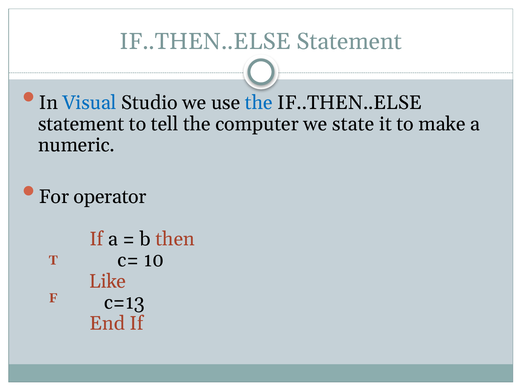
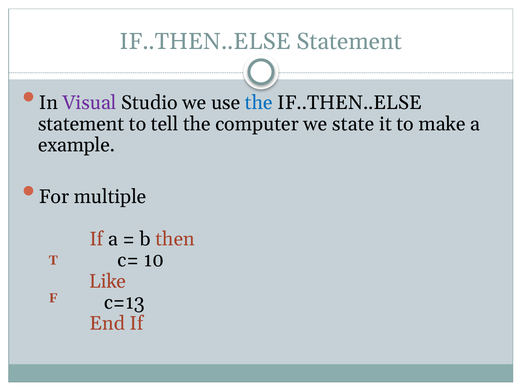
Visual colour: blue -> purple
numeric: numeric -> example
operator: operator -> multiple
